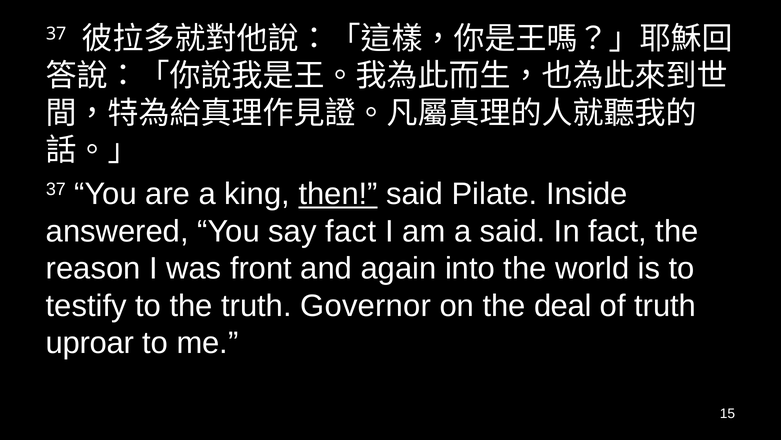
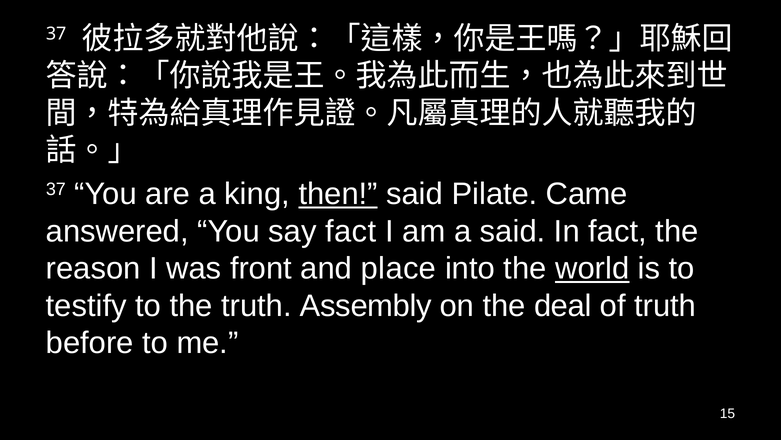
Inside: Inside -> Came
again: again -> place
world underline: none -> present
Governor: Governor -> Assembly
uproar: uproar -> before
